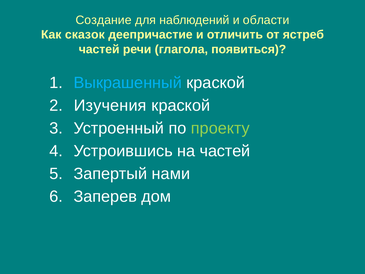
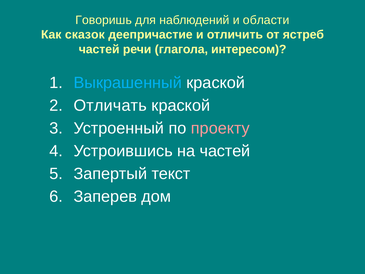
Создание: Создание -> Говоришь
появиться: появиться -> интересом
Изучения: Изучения -> Отличать
проекту colour: light green -> pink
нами: нами -> текст
